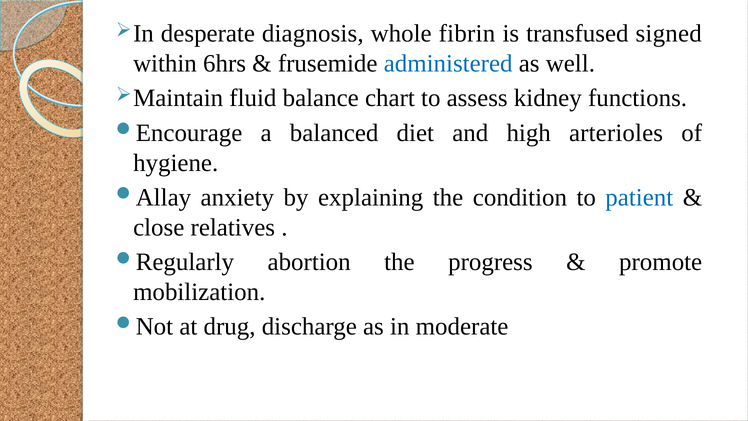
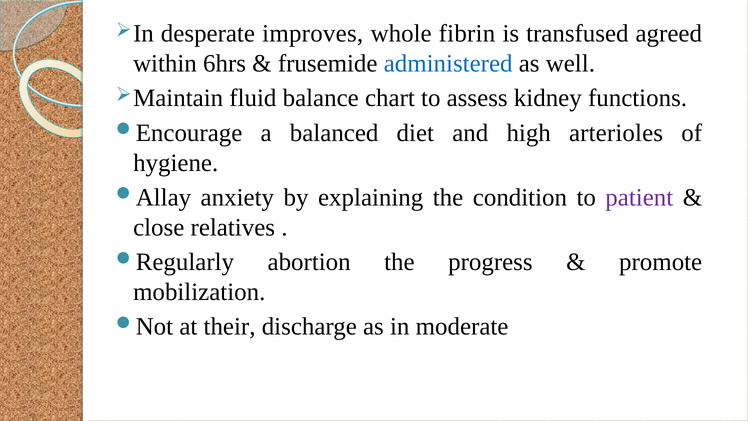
diagnosis: diagnosis -> improves
signed: signed -> agreed
patient colour: blue -> purple
drug: drug -> their
